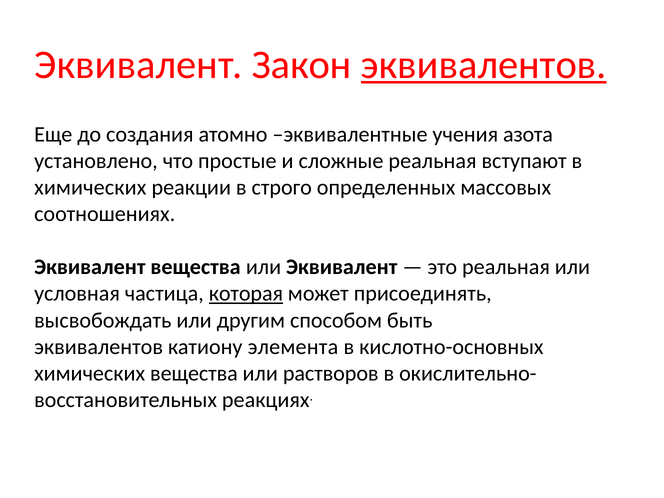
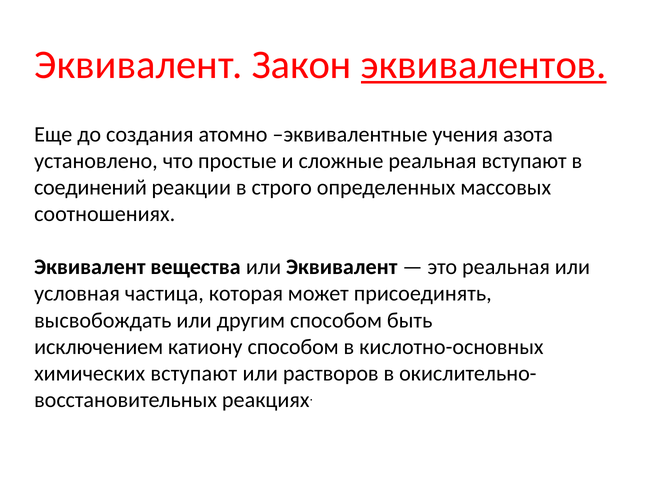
химических at (90, 187): химических -> соединений
которая underline: present -> none
эквивалентов at (99, 347): эквивалентов -> исключением
катиону элемента: элемента -> способом
химических вещества: вещества -> вступают
